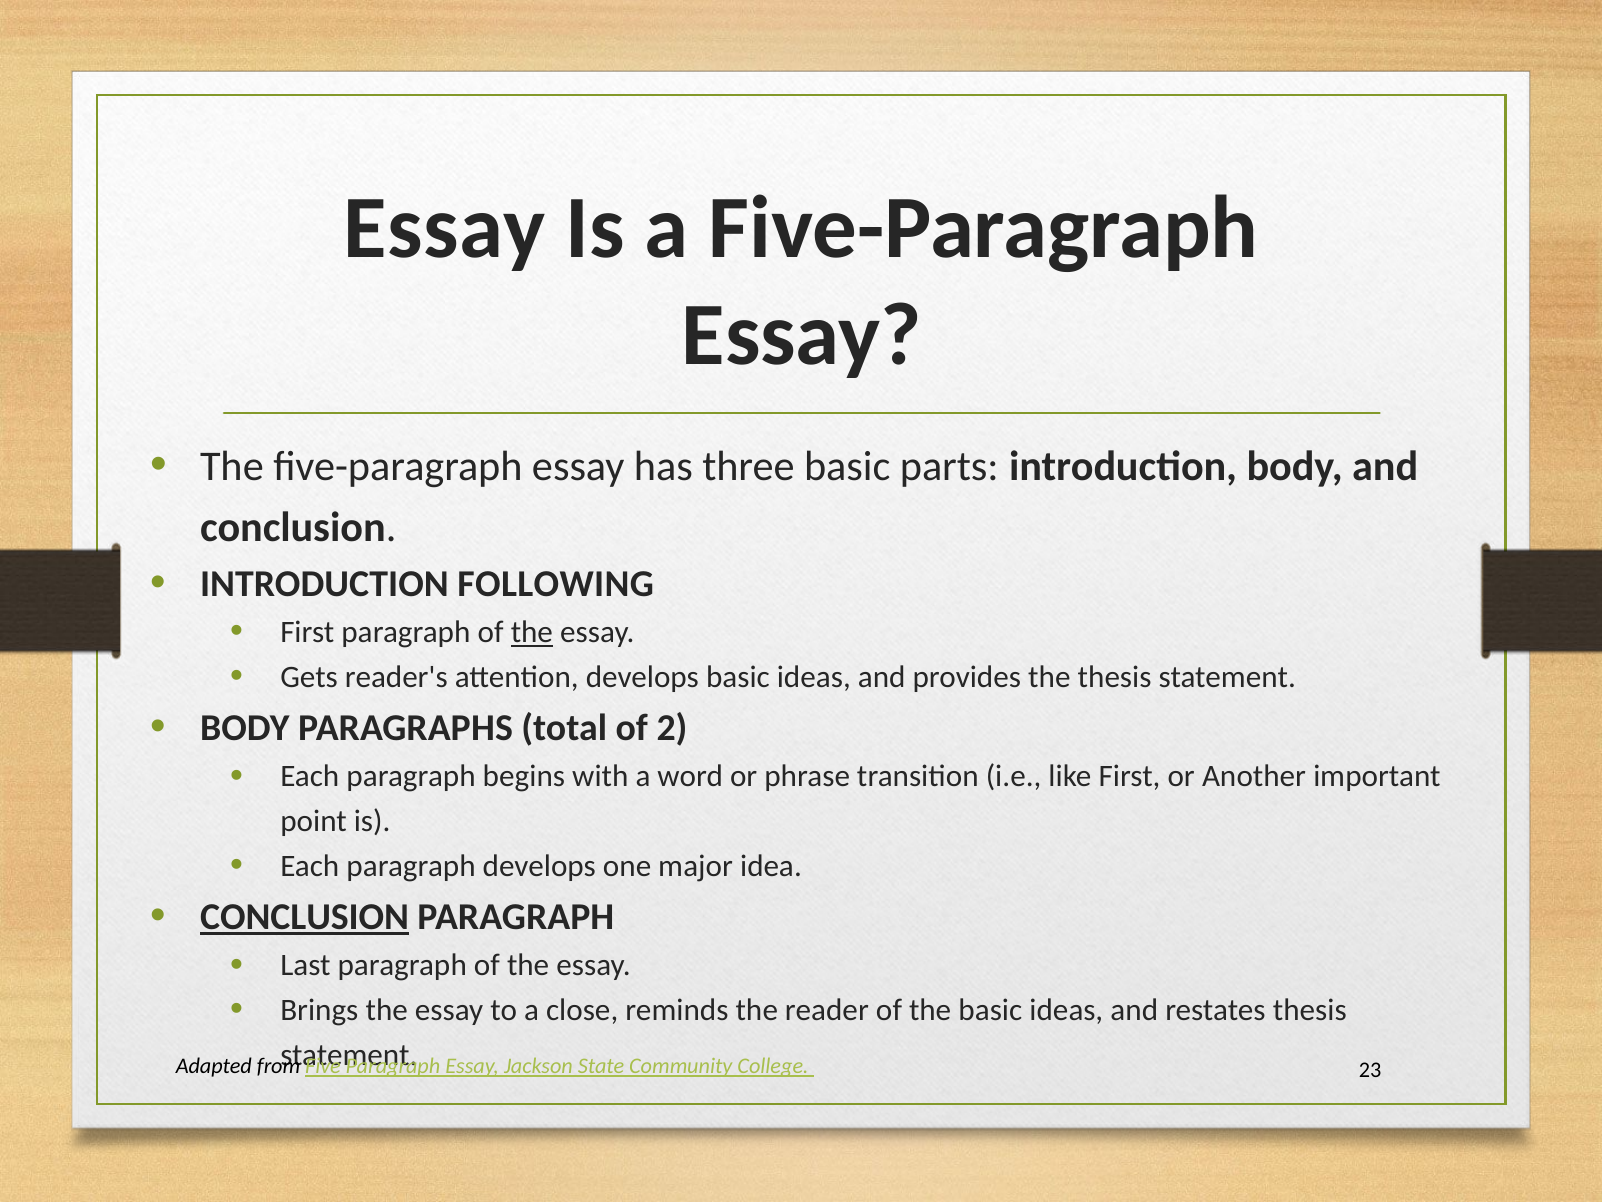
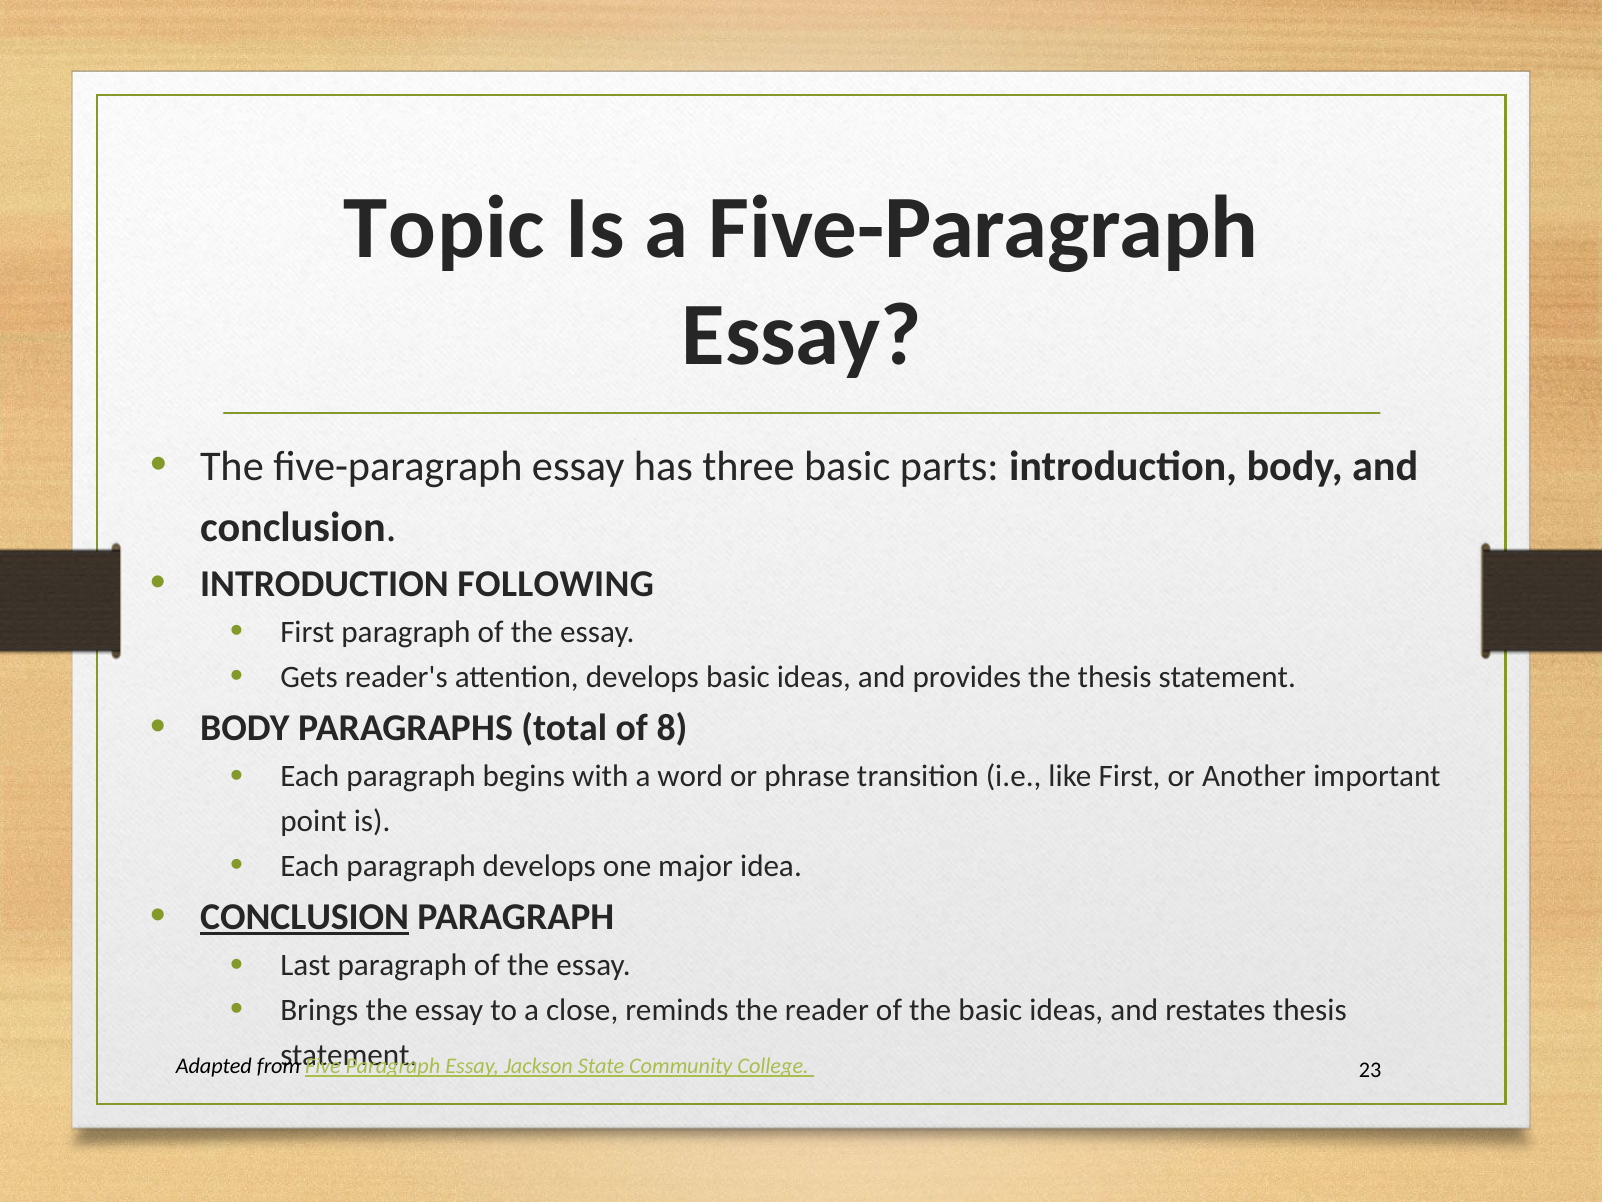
Essay at (445, 228): Essay -> Topic
the at (532, 632) underline: present -> none
2: 2 -> 8
